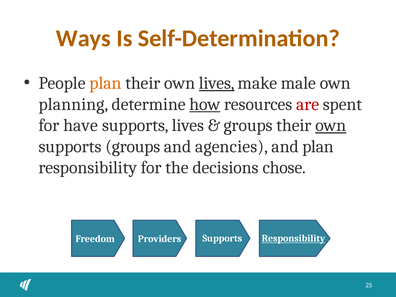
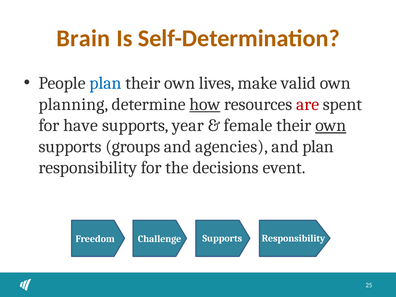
Ways: Ways -> Brain
plan at (105, 83) colour: orange -> blue
lives at (217, 83) underline: present -> none
male: male -> valid
supports lives: lives -> year
groups at (248, 125): groups -> female
chose: chose -> event
Providers: Providers -> Challenge
Responsibility at (293, 238) underline: present -> none
